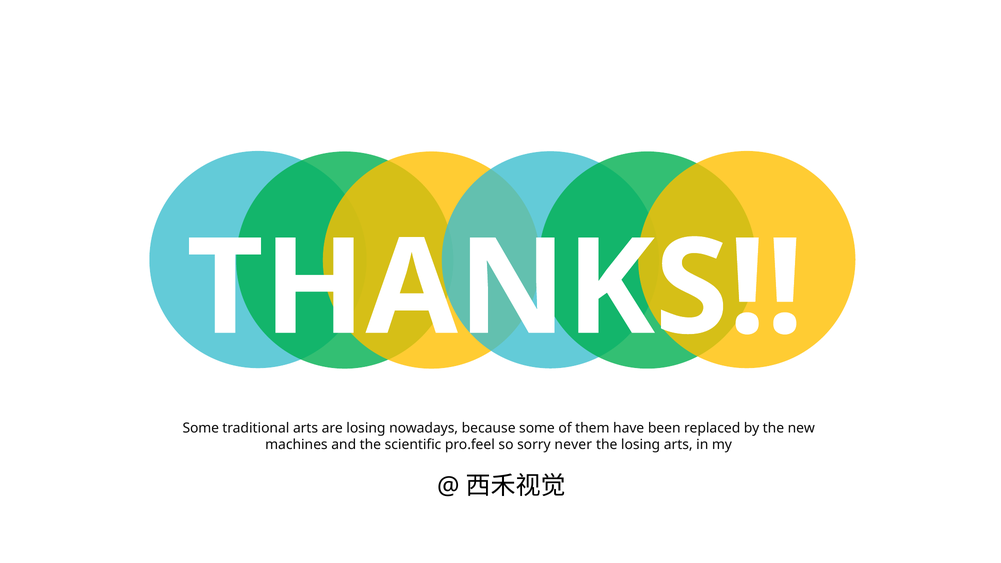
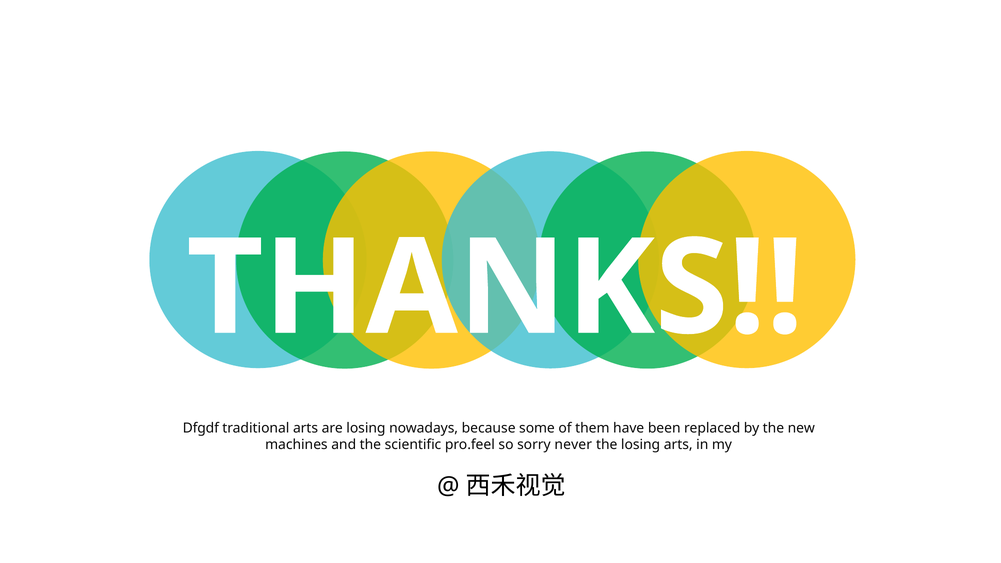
Some at (201, 428): Some -> Dfgdf
